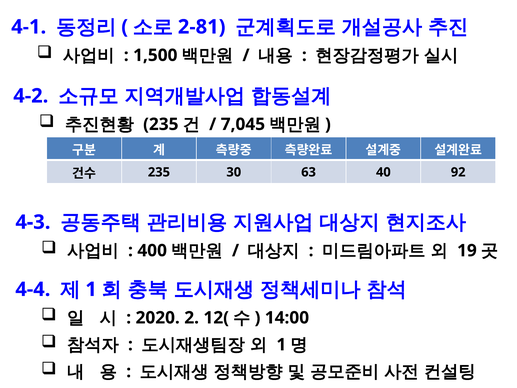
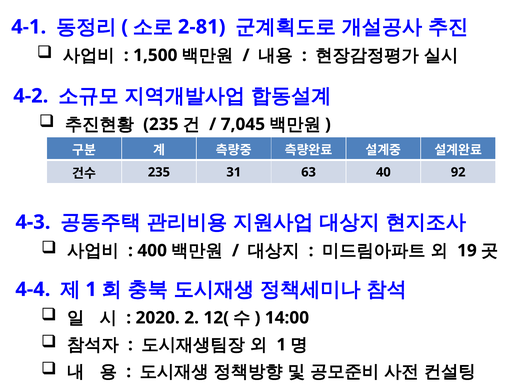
30: 30 -> 31
